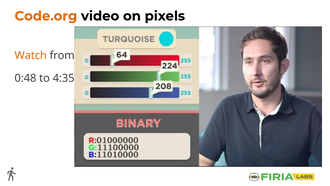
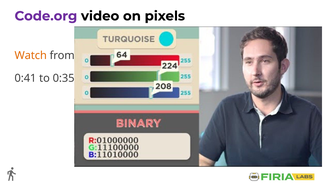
Code.org colour: orange -> purple
0:48: 0:48 -> 0:41
4:35: 4:35 -> 0:35
